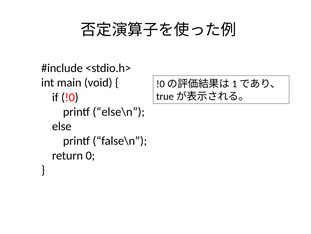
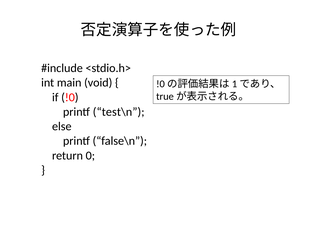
else\n: else\n -> test\n
